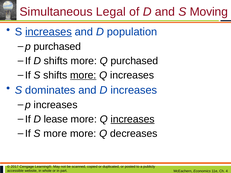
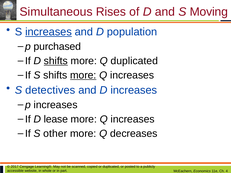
Legal: Legal -> Rises
shifts at (56, 61) underline: none -> present
Q purchased: purchased -> duplicated
dominates: dominates -> detectives
increases at (133, 119) underline: present -> none
S more: more -> other
